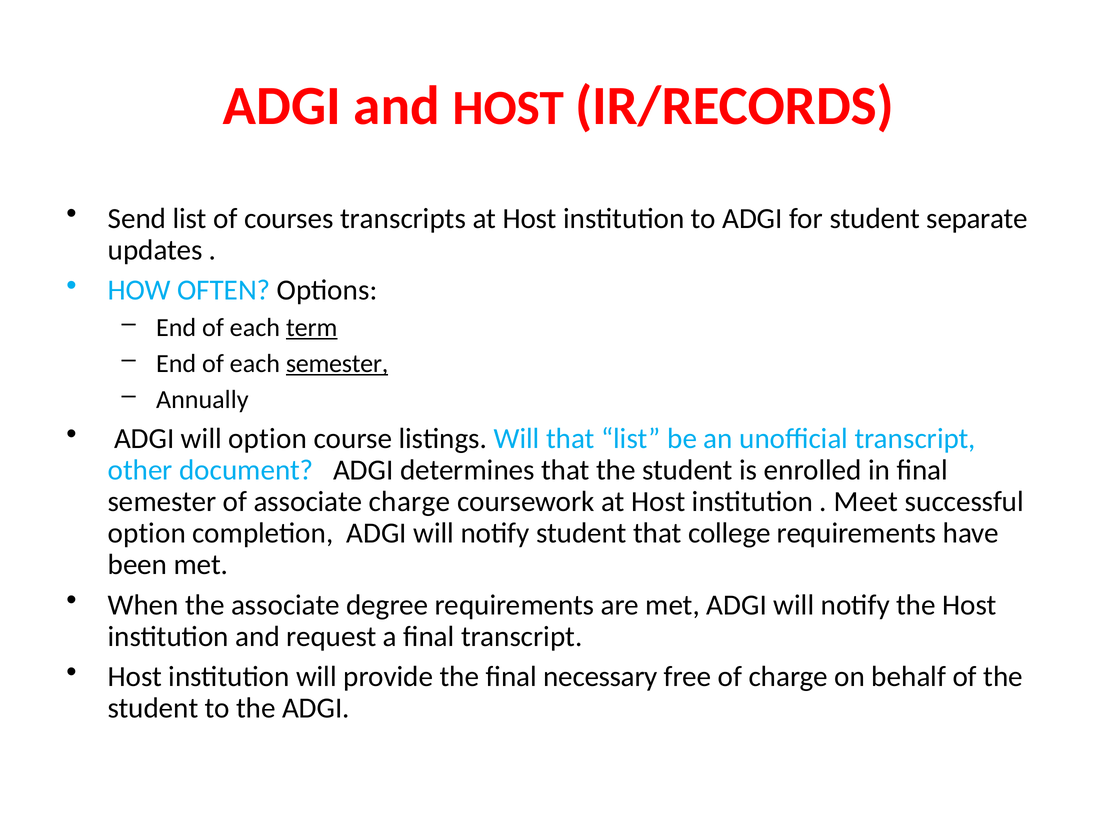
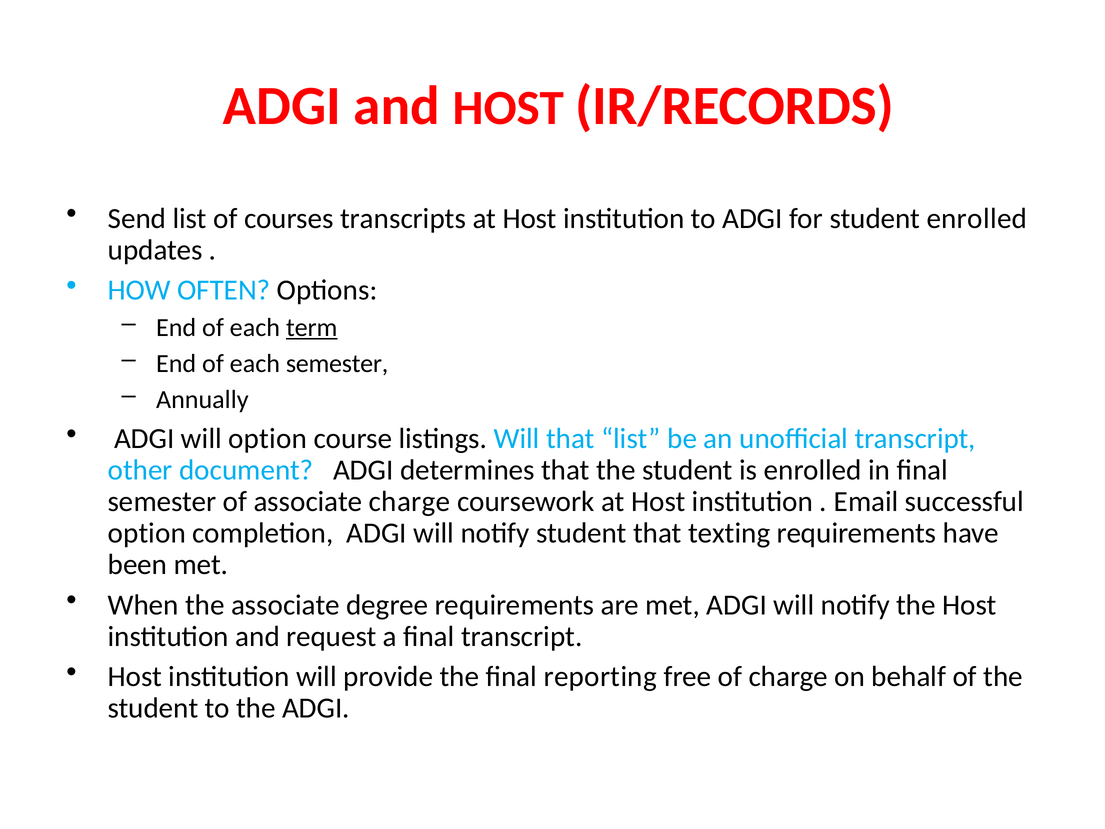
student separate: separate -> enrolled
semester at (337, 363) underline: present -> none
Meet: Meet -> Email
college: college -> texting
necessary: necessary -> reporting
